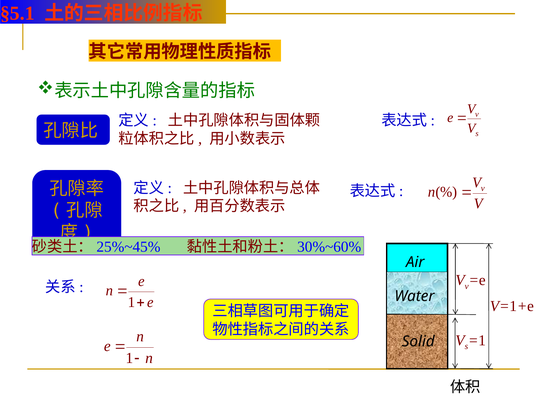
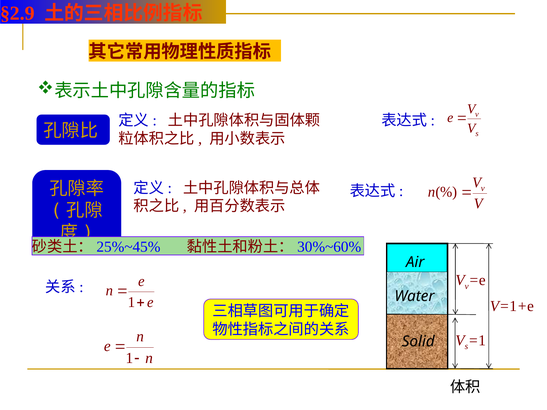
§5.1: §5.1 -> §2.9
